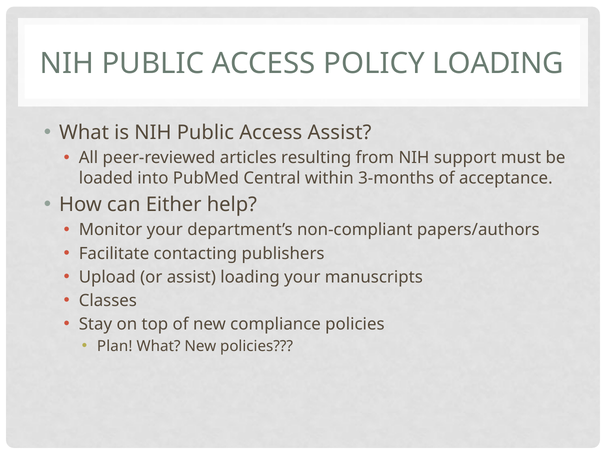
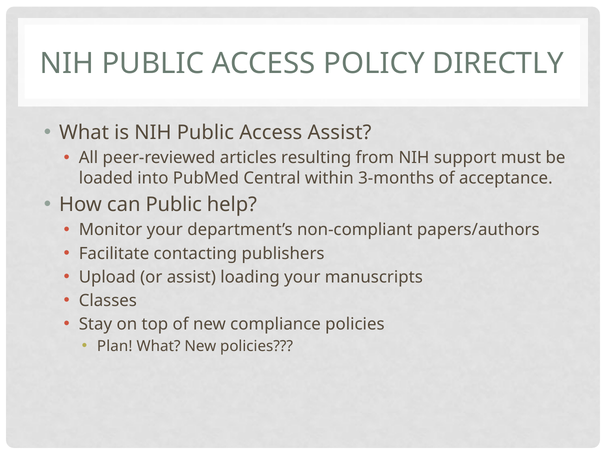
POLICY LOADING: LOADING -> DIRECTLY
can Either: Either -> Public
